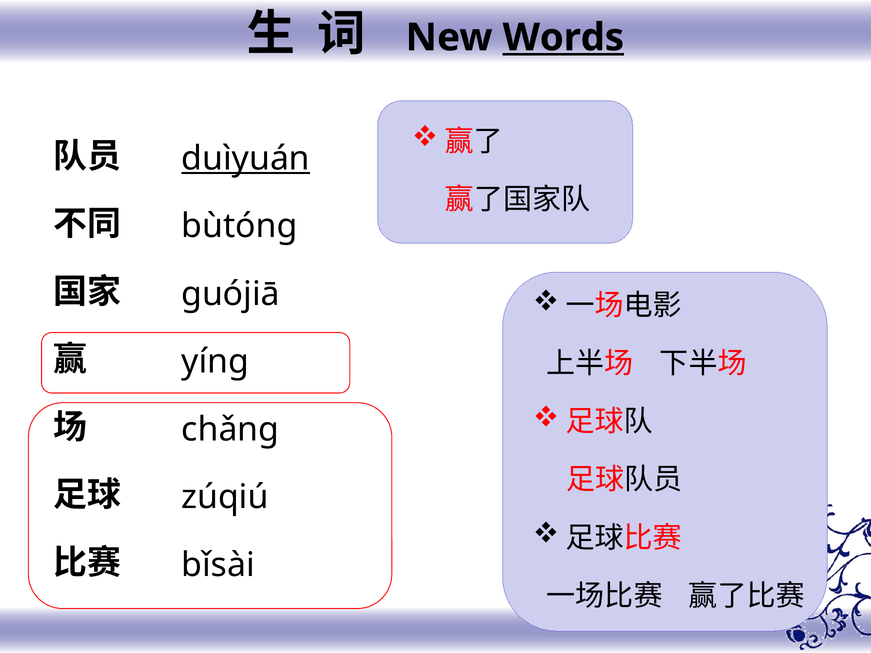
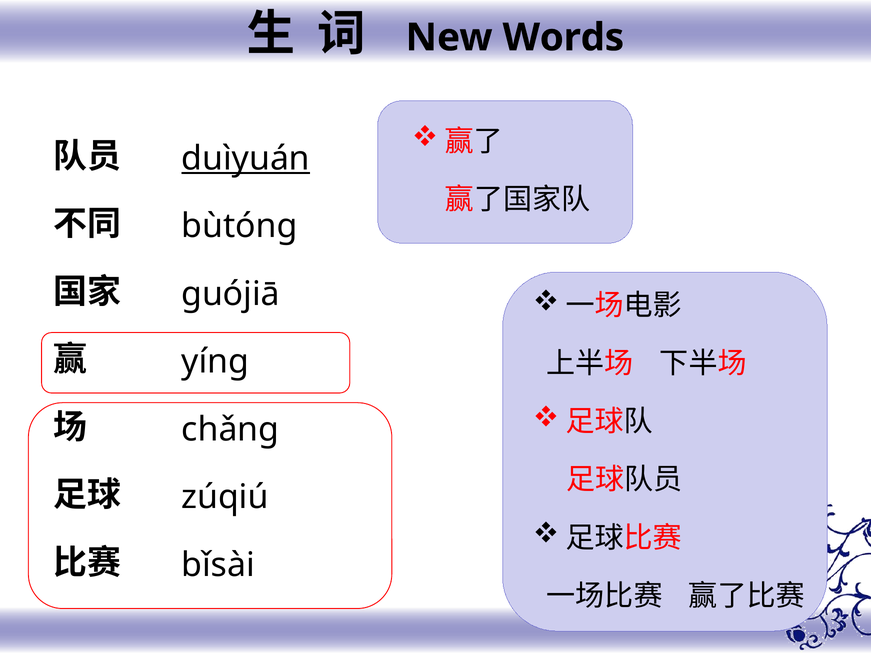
Words underline: present -> none
